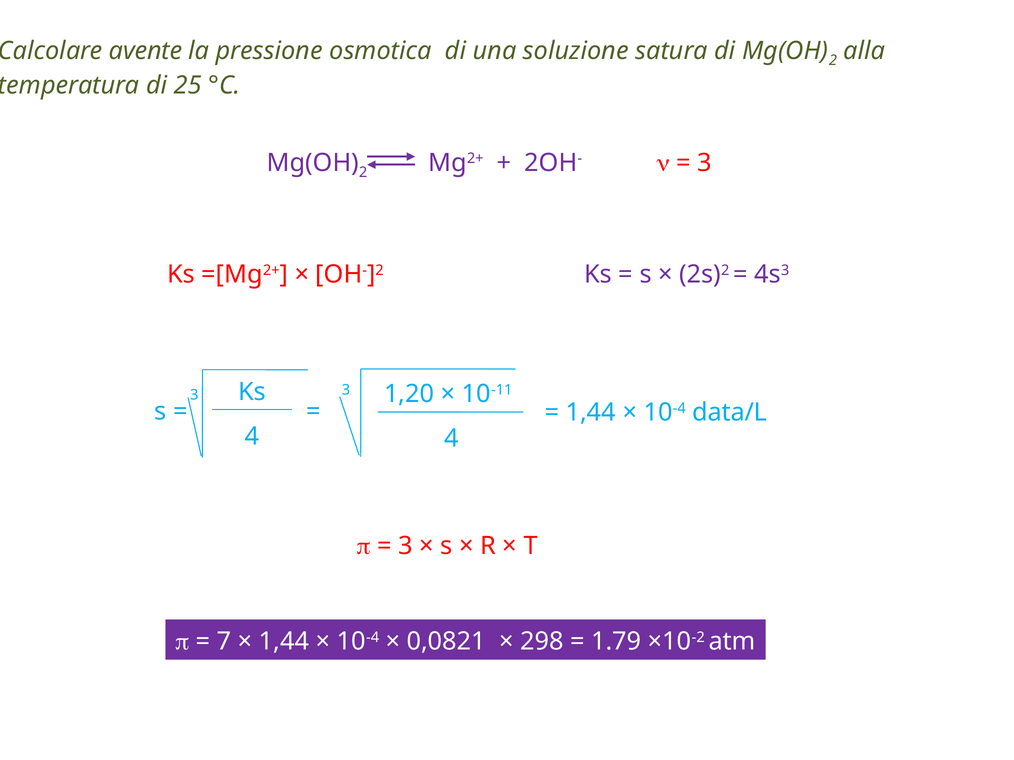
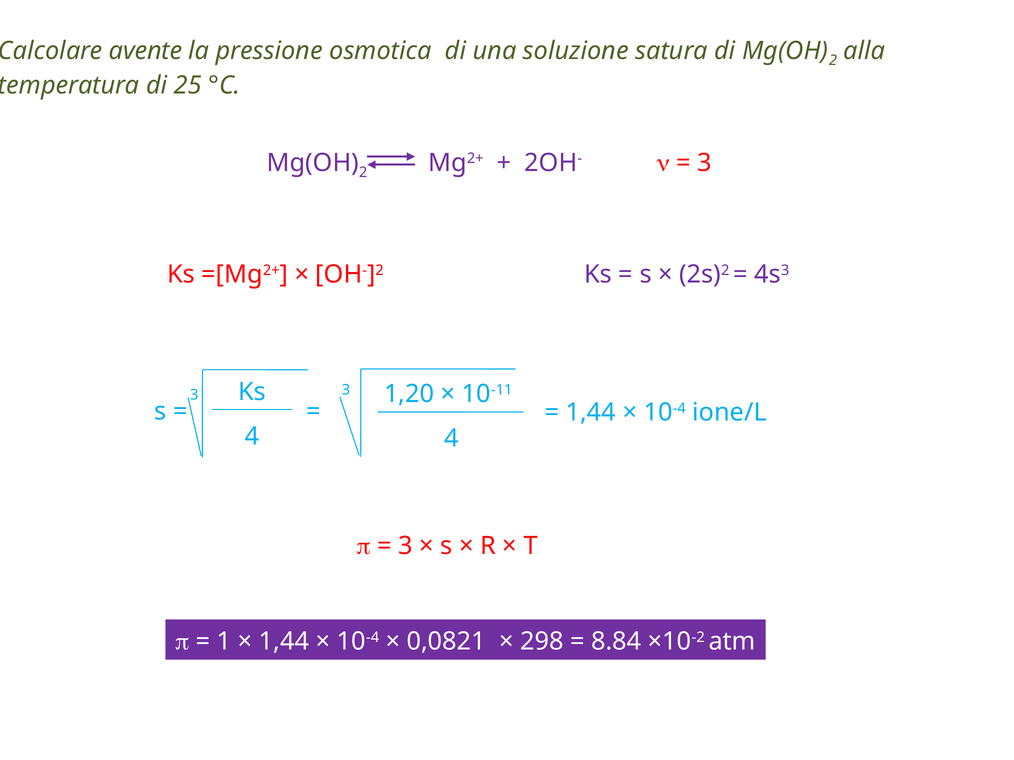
data/L: data/L -> ione/L
7: 7 -> 1
1.79: 1.79 -> 8.84
